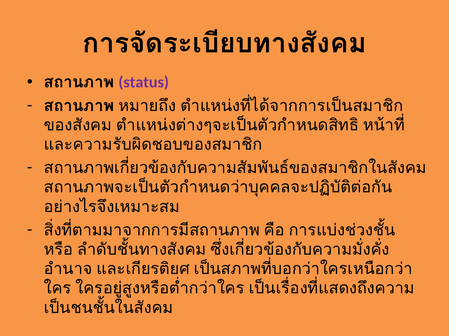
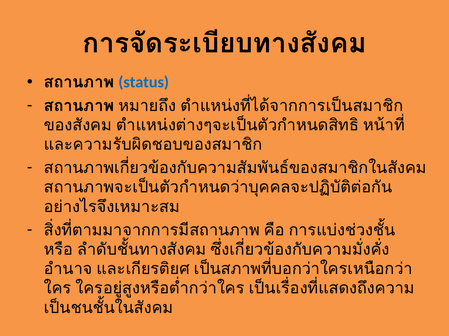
status colour: purple -> blue
